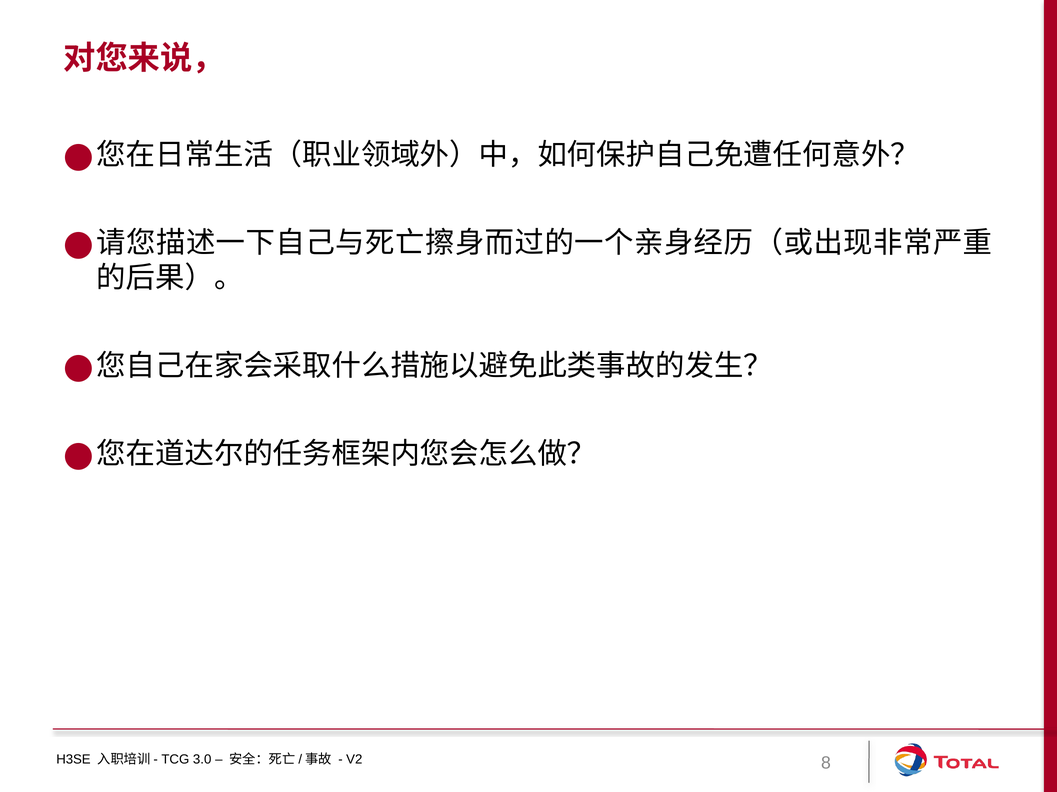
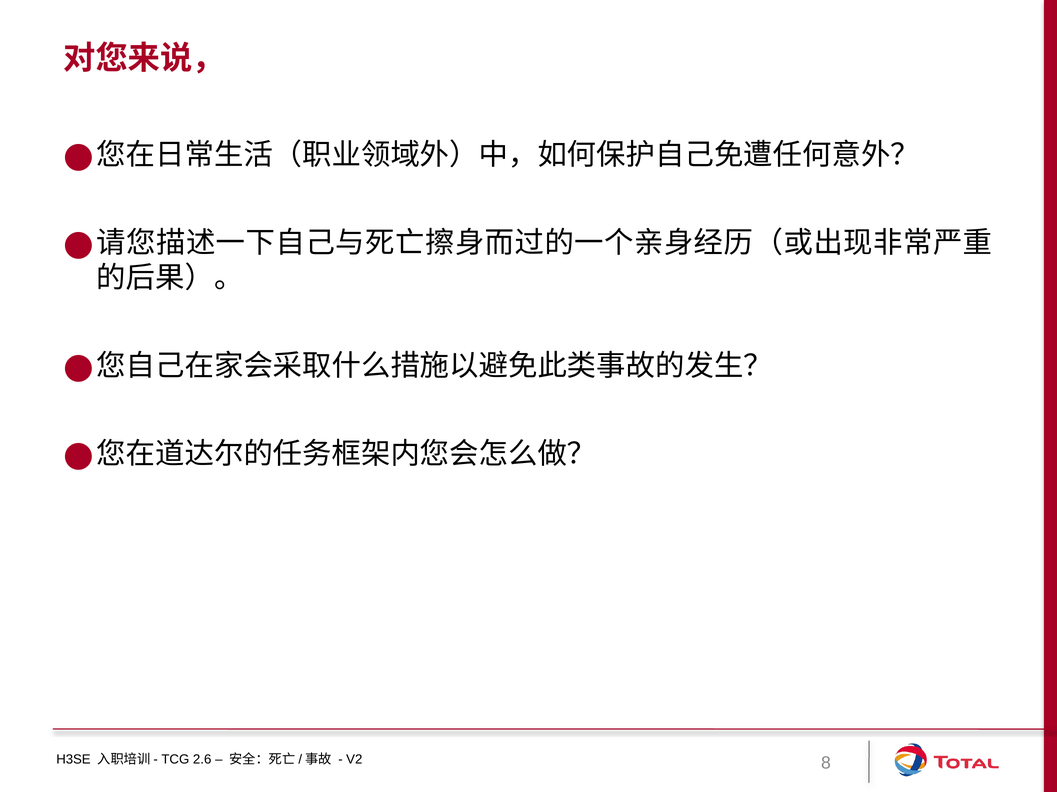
3.0: 3.0 -> 2.6
